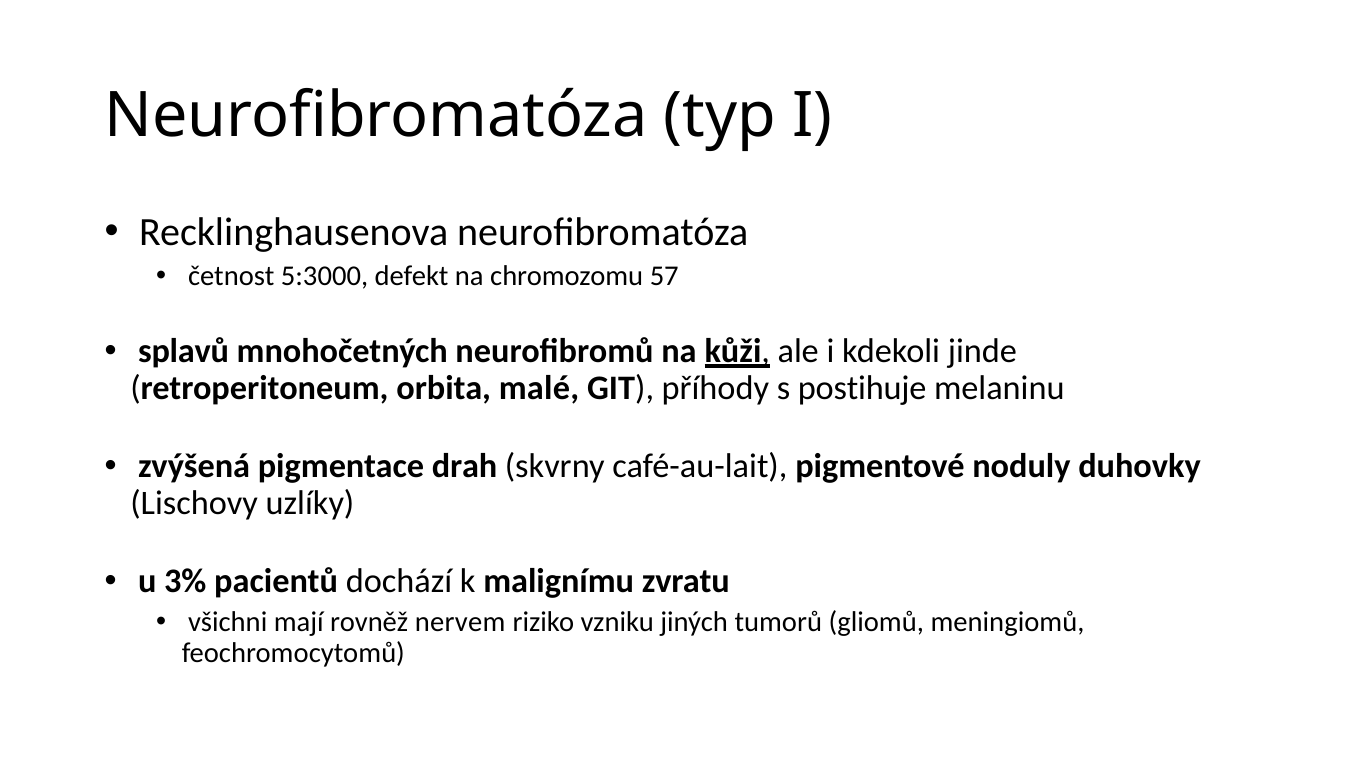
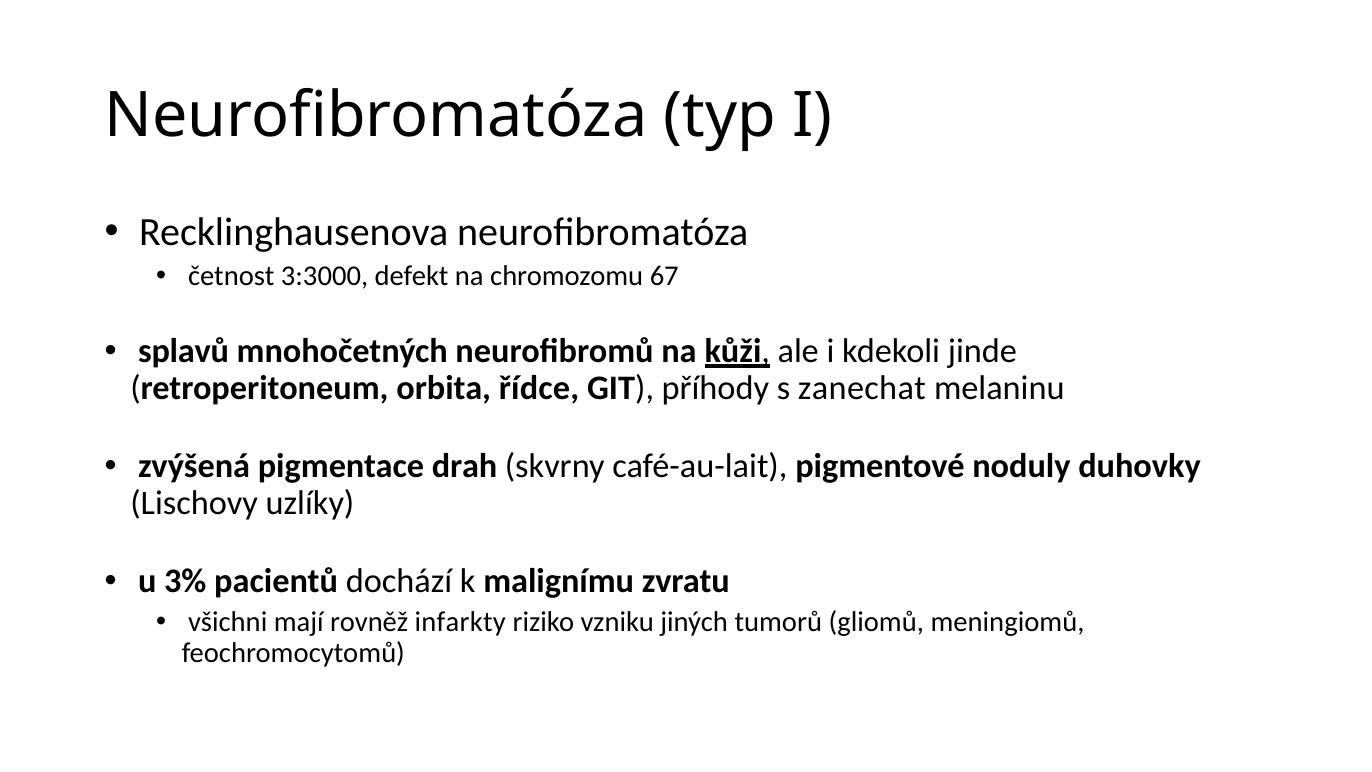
5:3000: 5:3000 -> 3:3000
57: 57 -> 67
malé: malé -> řídce
postihuje: postihuje -> zanechat
nervem: nervem -> infarkty
